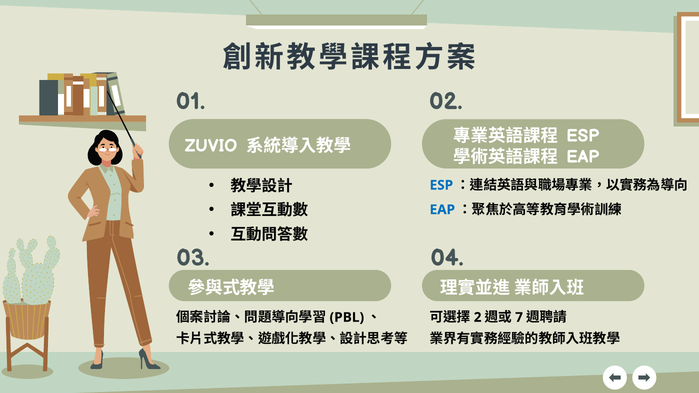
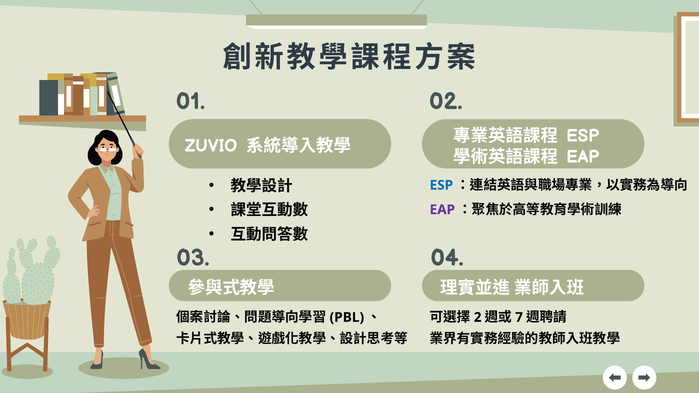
EAP at (442, 210) colour: blue -> purple
